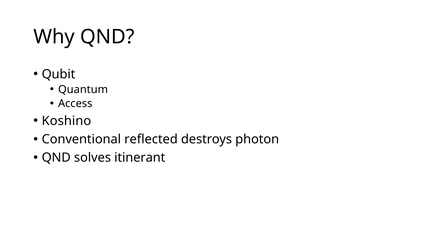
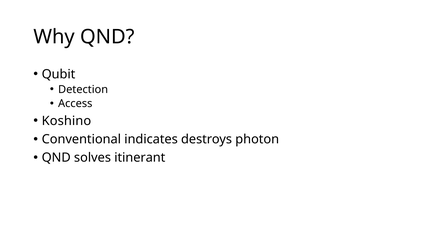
Quantum: Quantum -> Detection
reflected: reflected -> indicates
